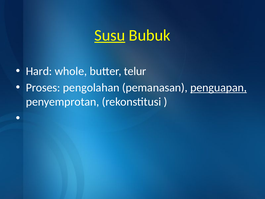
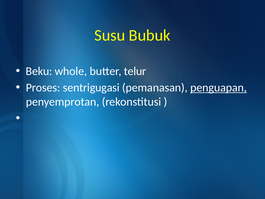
Susu underline: present -> none
Hard: Hard -> Beku
pengolahan: pengolahan -> sentrigugasi
